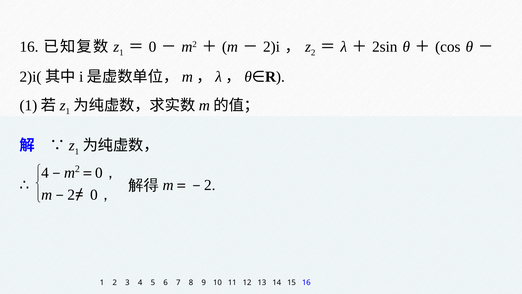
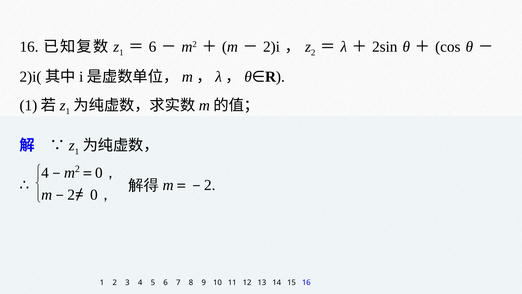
0 at (153, 47): 0 -> 6
